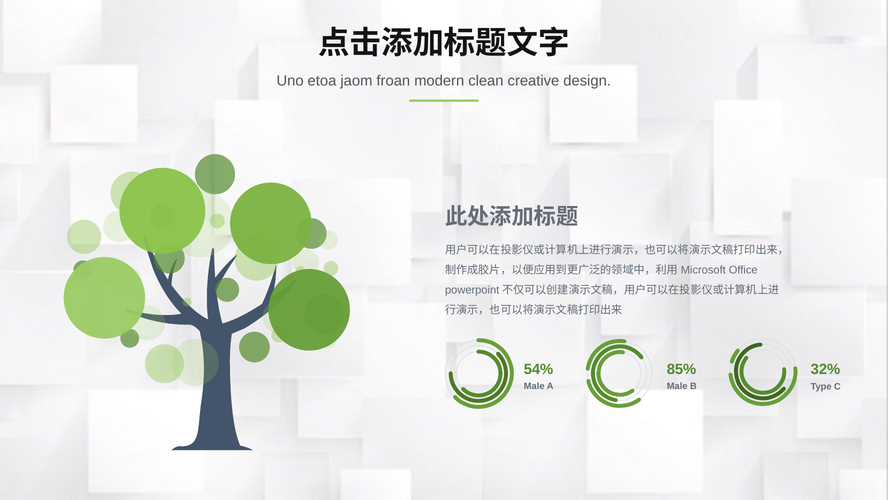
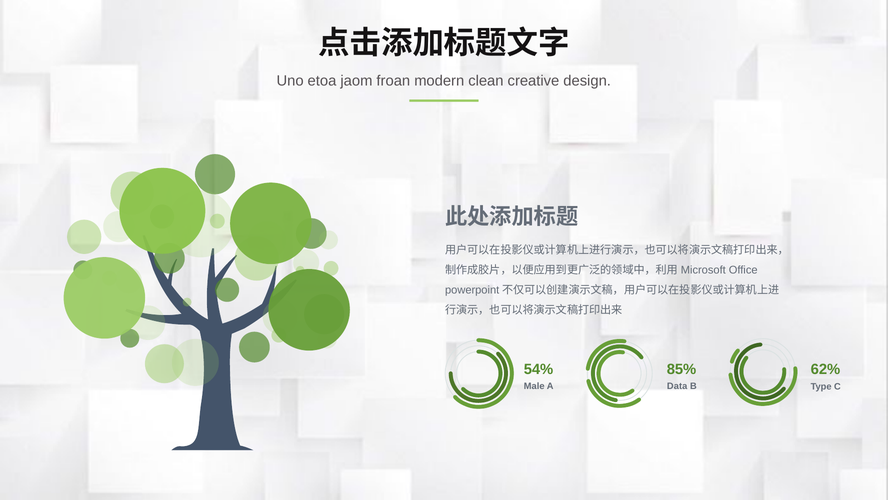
32%: 32% -> 62%
Male at (677, 386): Male -> Data
